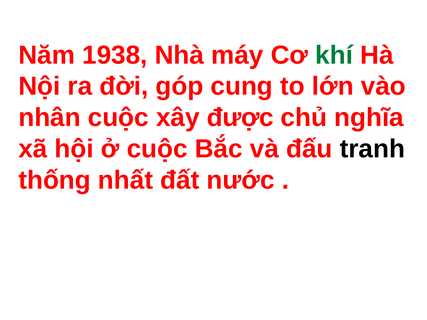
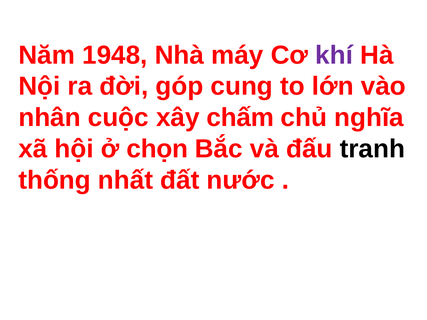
1938: 1938 -> 1948
khí colour: green -> purple
được: được -> chấm
ở cuộc: cuộc -> chọn
